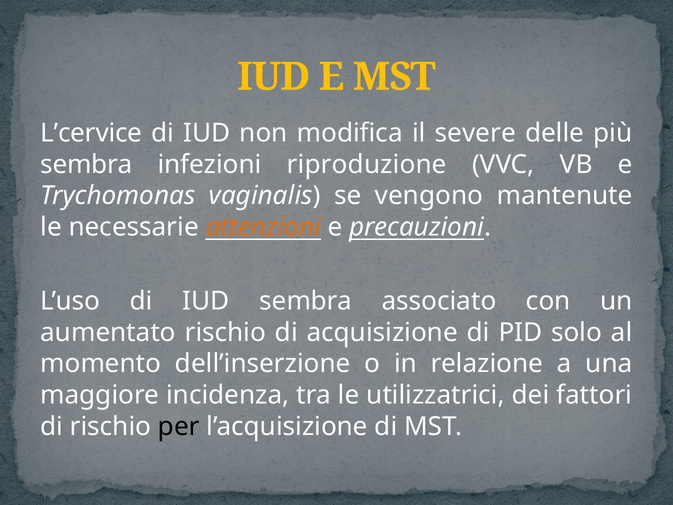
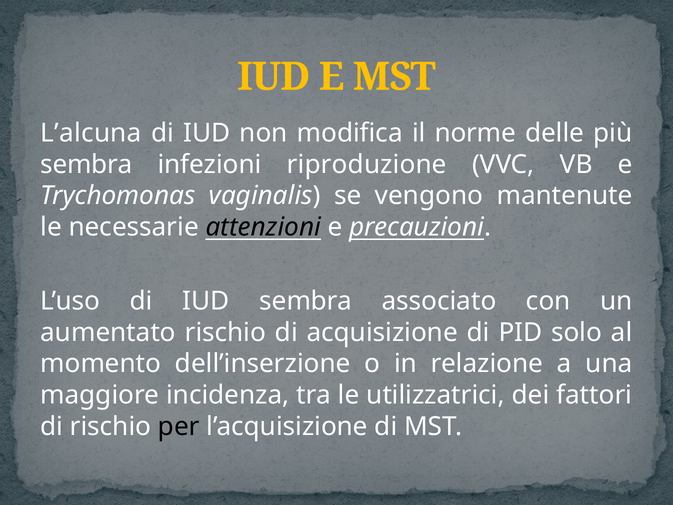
L’cervice: L’cervice -> L’alcuna
severe: severe -> norme
attenzioni colour: orange -> black
